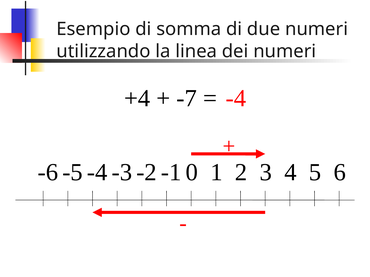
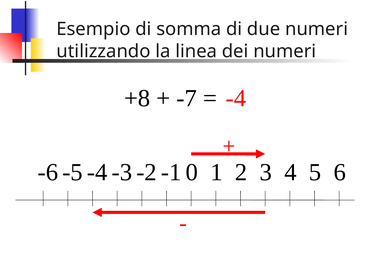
+4: +4 -> +8
